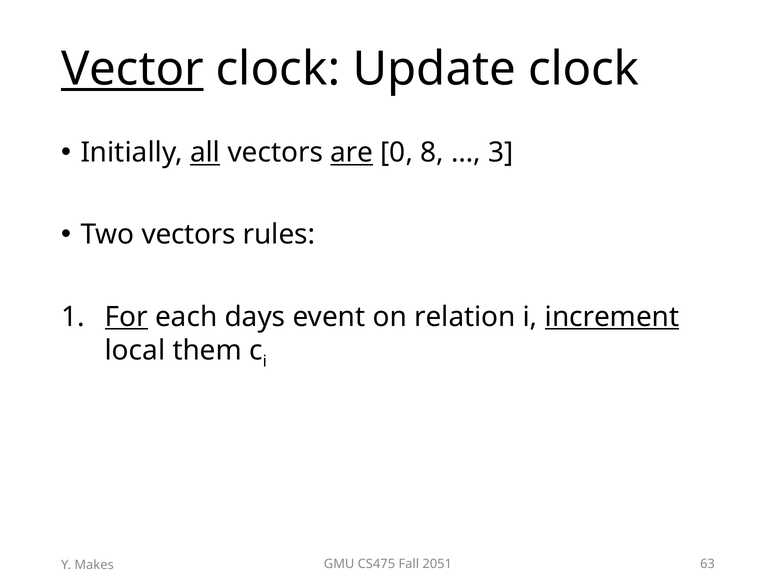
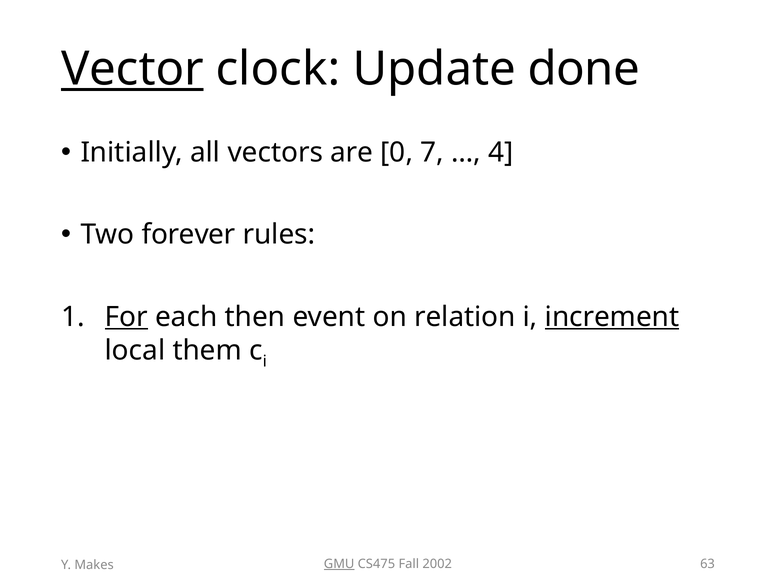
Update clock: clock -> done
all underline: present -> none
are underline: present -> none
8: 8 -> 7
3: 3 -> 4
Two vectors: vectors -> forever
days: days -> then
GMU underline: none -> present
2051: 2051 -> 2002
